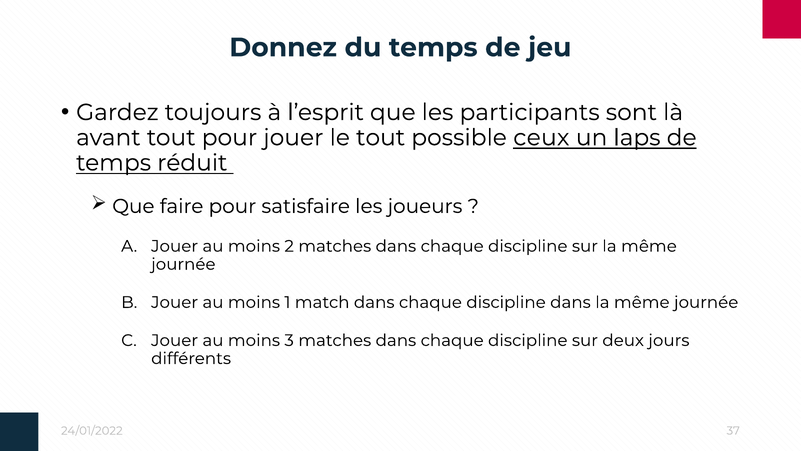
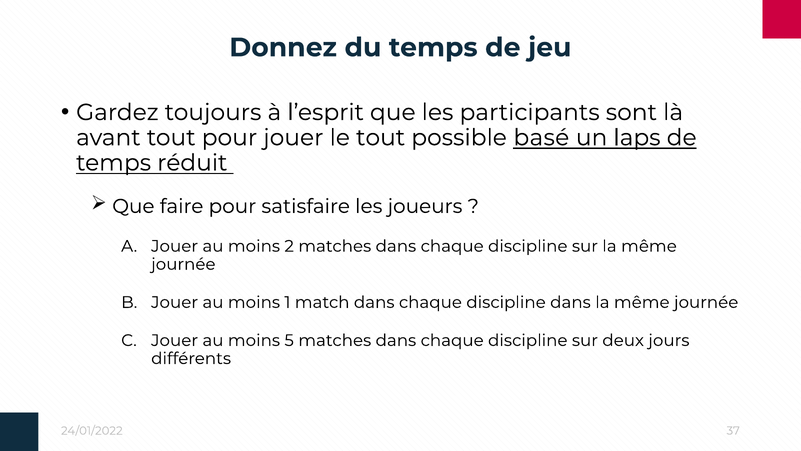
ceux: ceux -> basé
3: 3 -> 5
